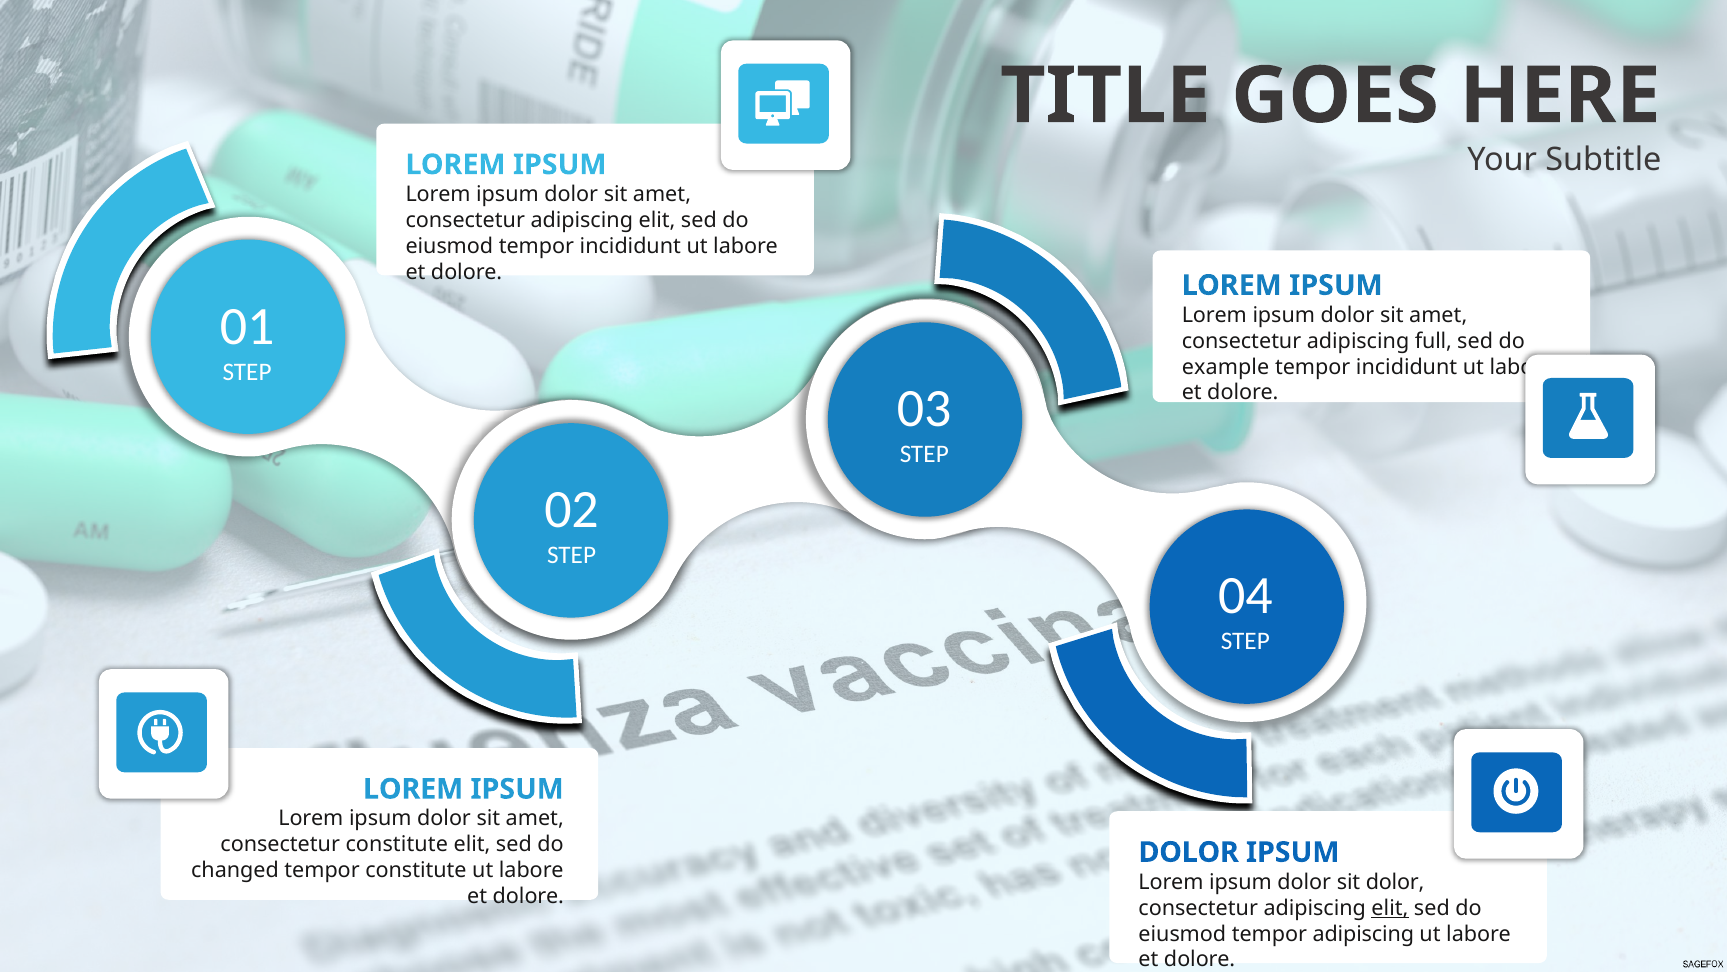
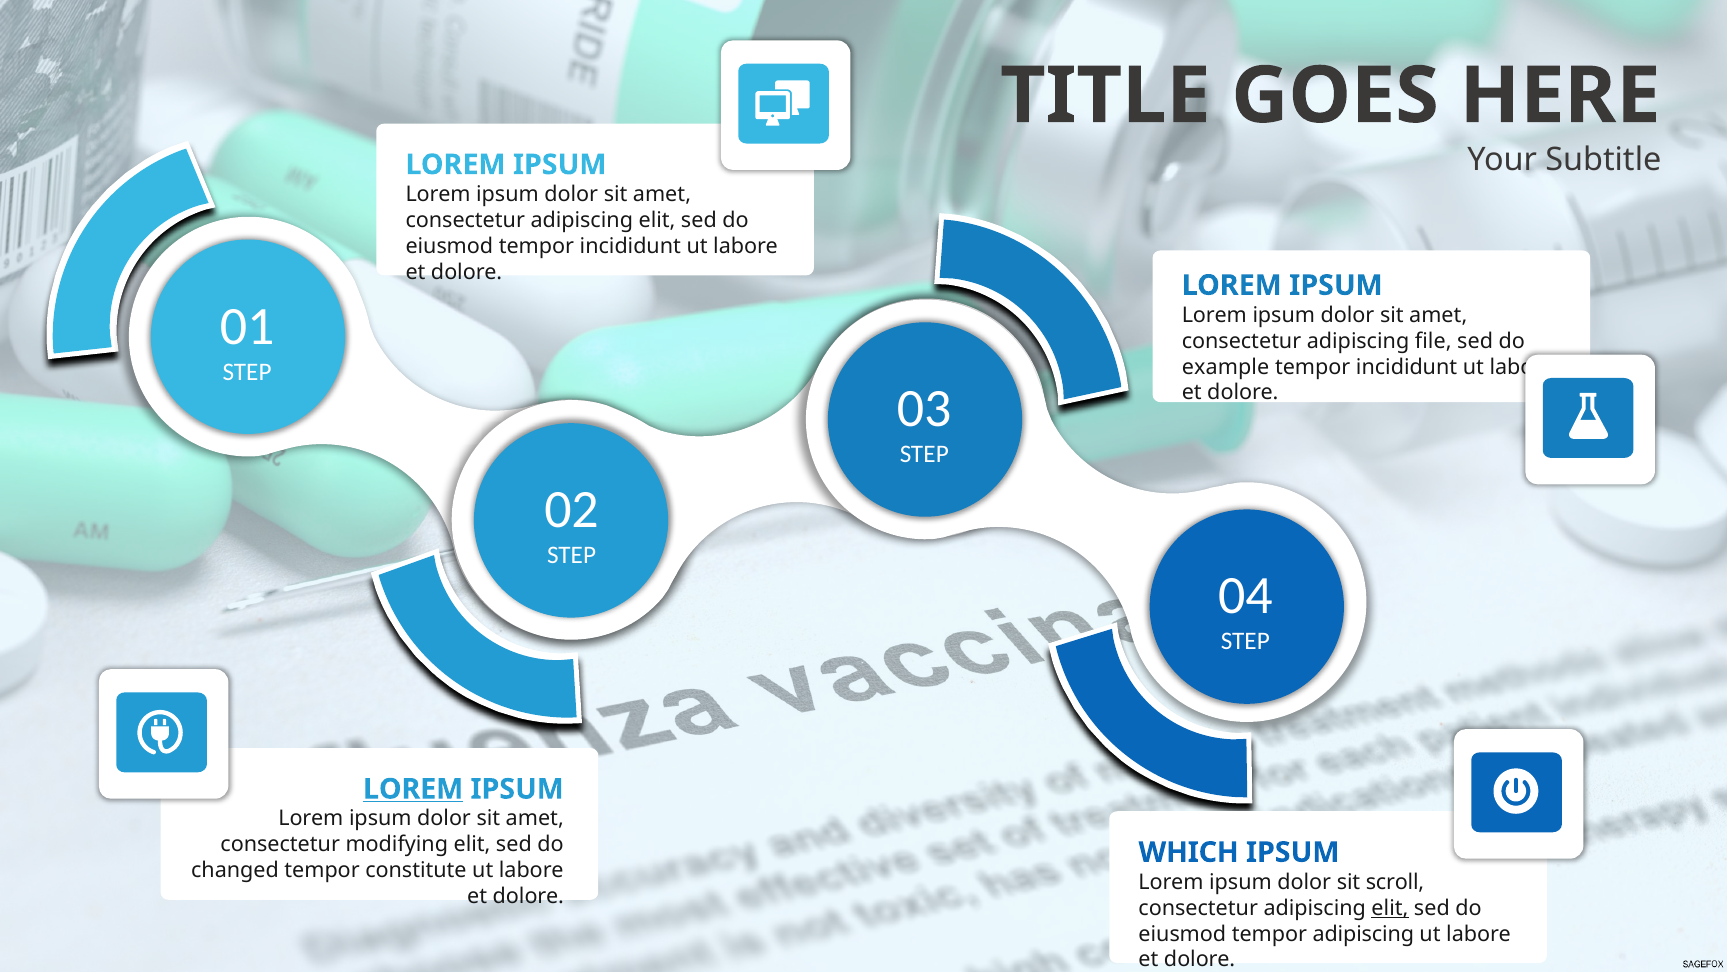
full: full -> file
LOREM at (413, 789) underline: none -> present
consectetur constitute: constitute -> modifying
DOLOR at (1189, 852): DOLOR -> WHICH
sit dolor: dolor -> scroll
